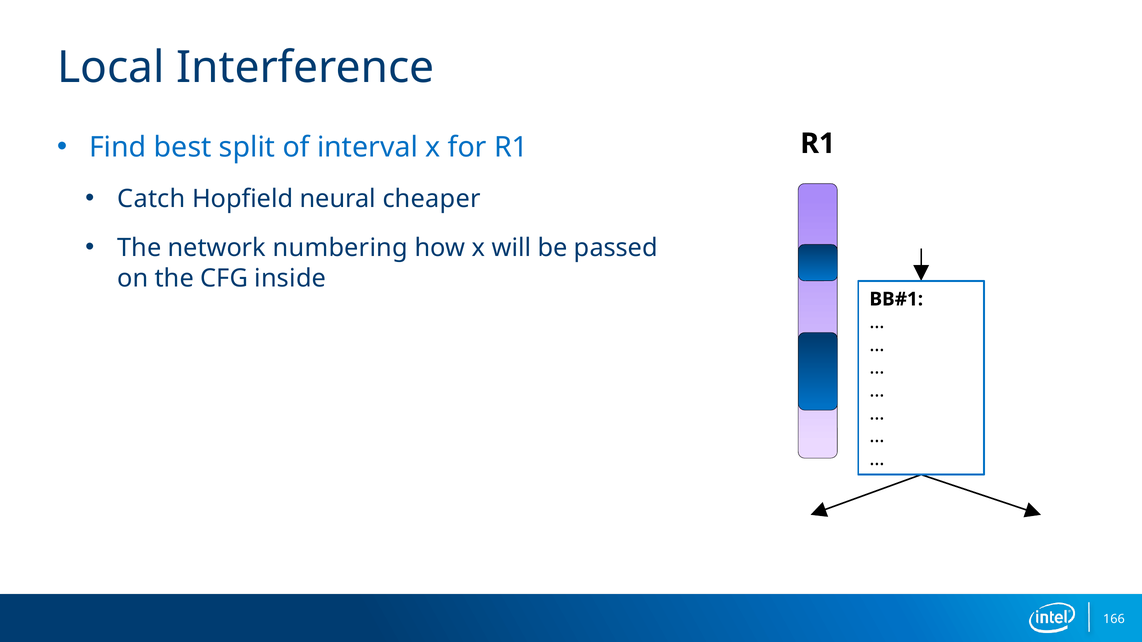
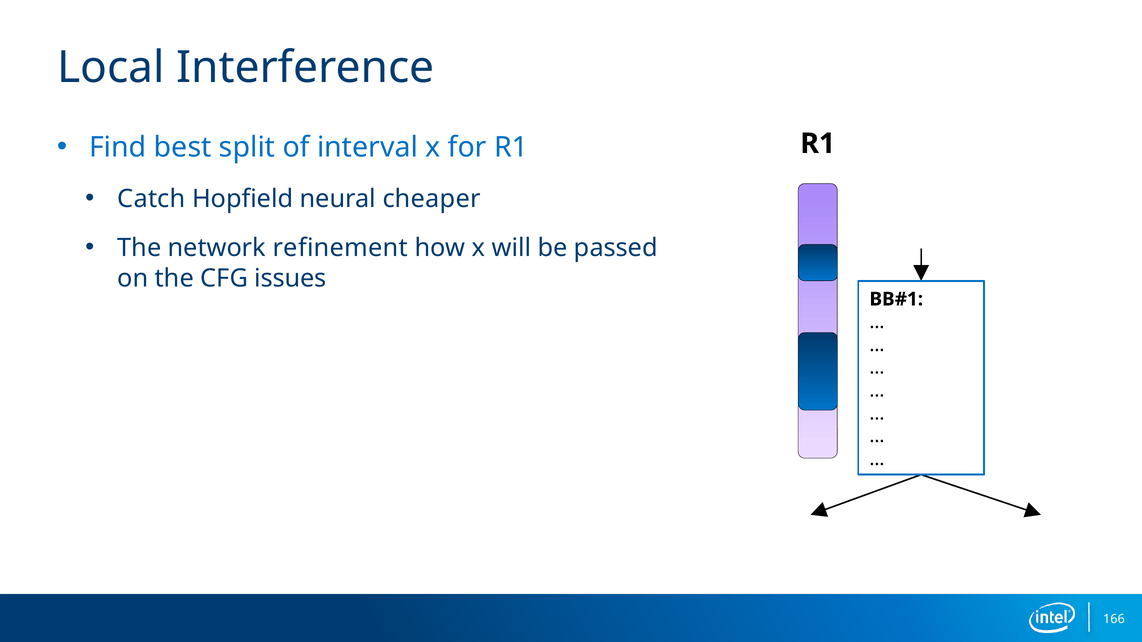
numbering: numbering -> refinement
inside: inside -> issues
